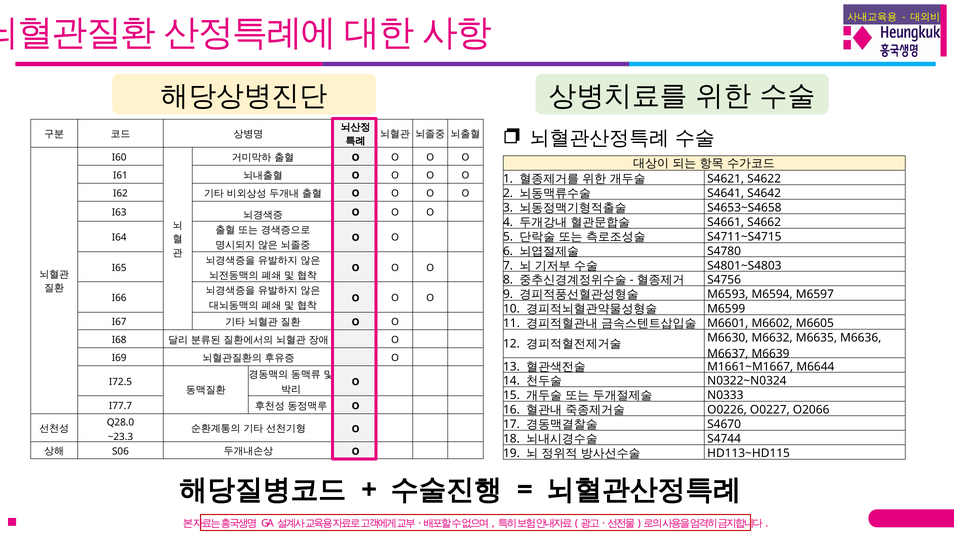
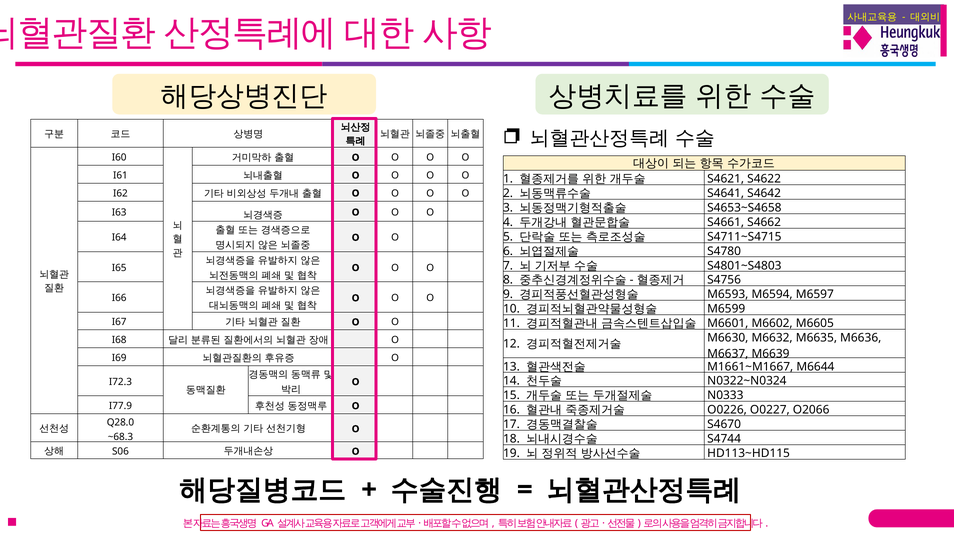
I72.5: I72.5 -> I72.3
I77.7: I77.7 -> I77.9
~23.3: ~23.3 -> ~68.3
